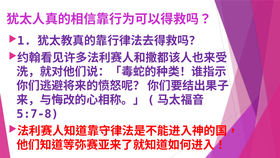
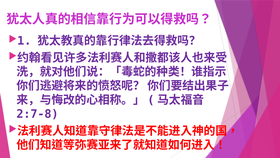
5:7-8: 5:7-8 -> 2:7-8
